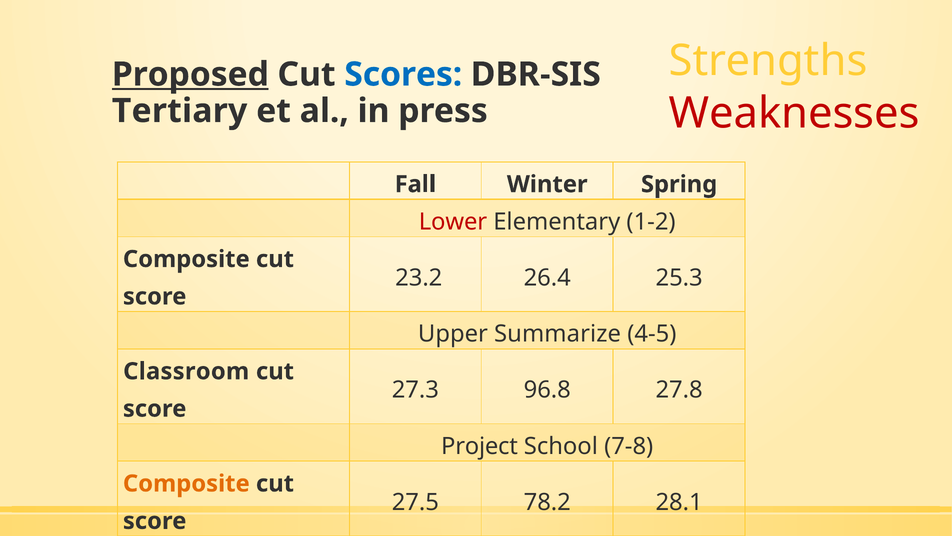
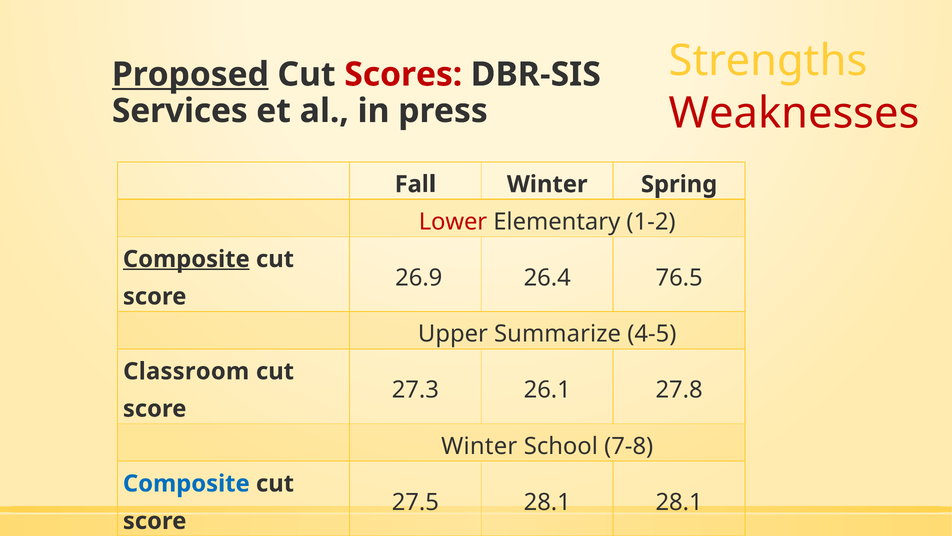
Scores colour: blue -> red
Tertiary: Tertiary -> Services
Composite at (186, 259) underline: none -> present
23.2: 23.2 -> 26.9
25.3: 25.3 -> 76.5
96.8: 96.8 -> 26.1
Project at (479, 446): Project -> Winter
Composite at (186, 483) colour: orange -> blue
27.5 78.2: 78.2 -> 28.1
